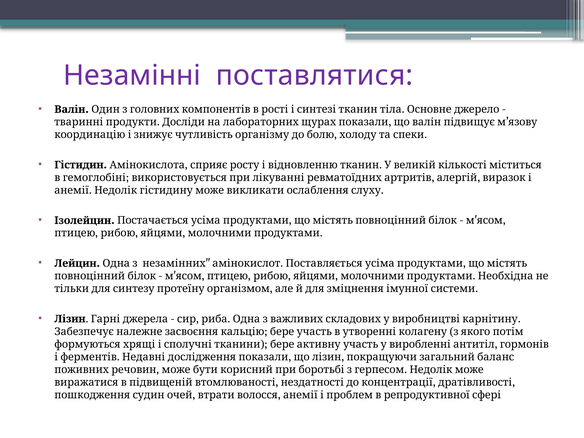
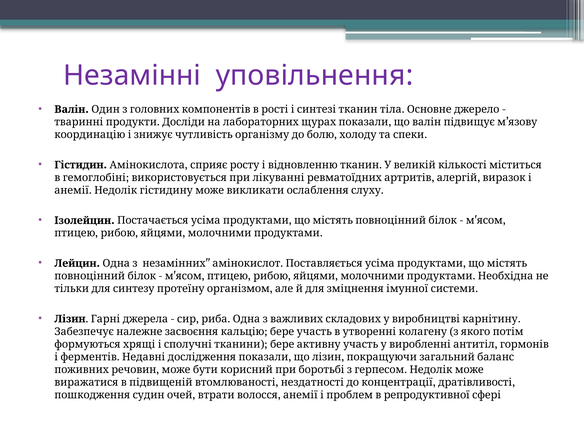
поставлятися: поставлятися -> уповільнення
